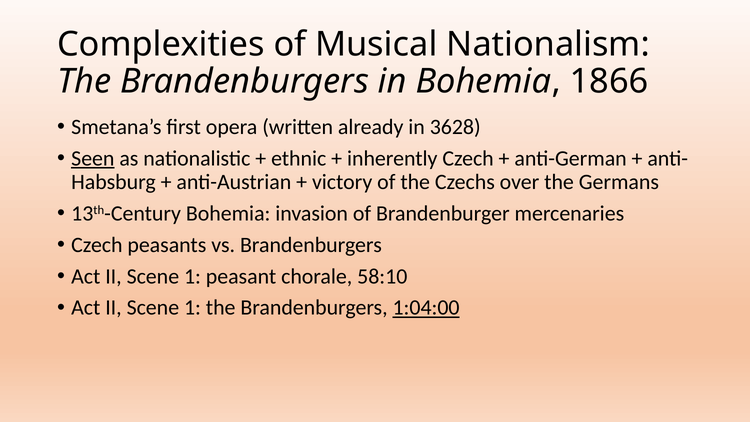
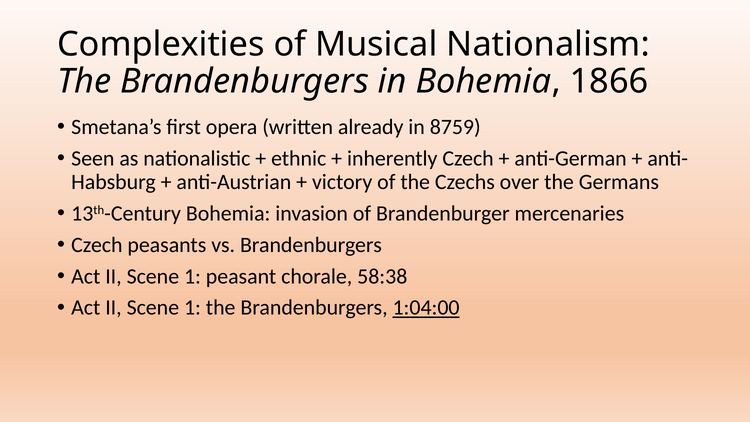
3628: 3628 -> 8759
Seen underline: present -> none
58:10: 58:10 -> 58:38
